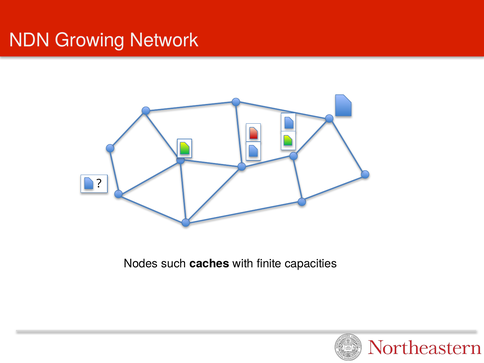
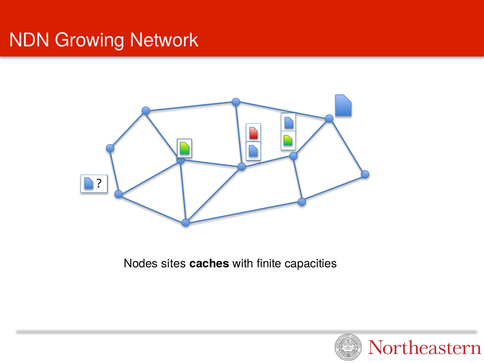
such: such -> sites
